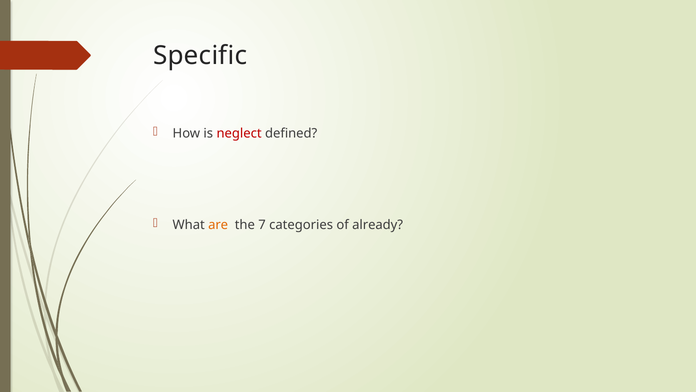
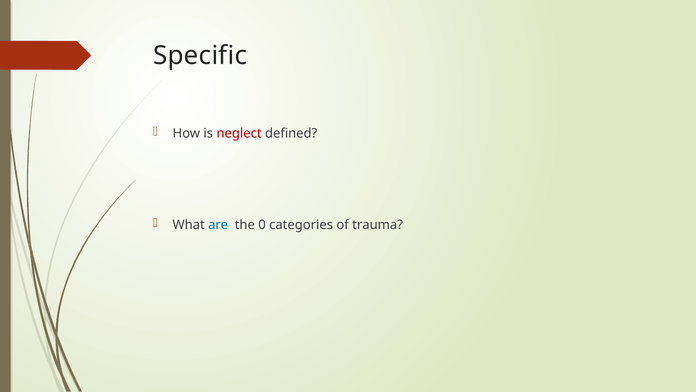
are colour: orange -> blue
7: 7 -> 0
already: already -> trauma
